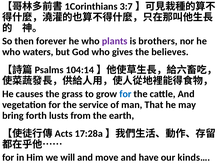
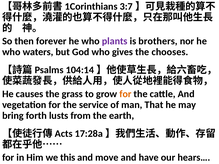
believes: believes -> chooses
for at (125, 94) colour: blue -> orange
will: will -> this
kinds…: kinds… -> hears…
